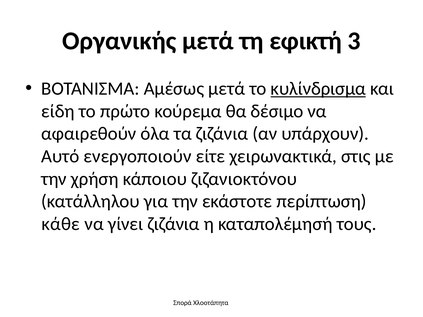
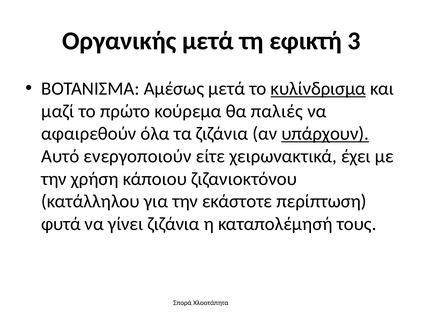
είδη: είδη -> μαζί
δέσιμο: δέσιμο -> παλιές
υπάρχουν underline: none -> present
στις: στις -> έχει
κάθε: κάθε -> φυτά
